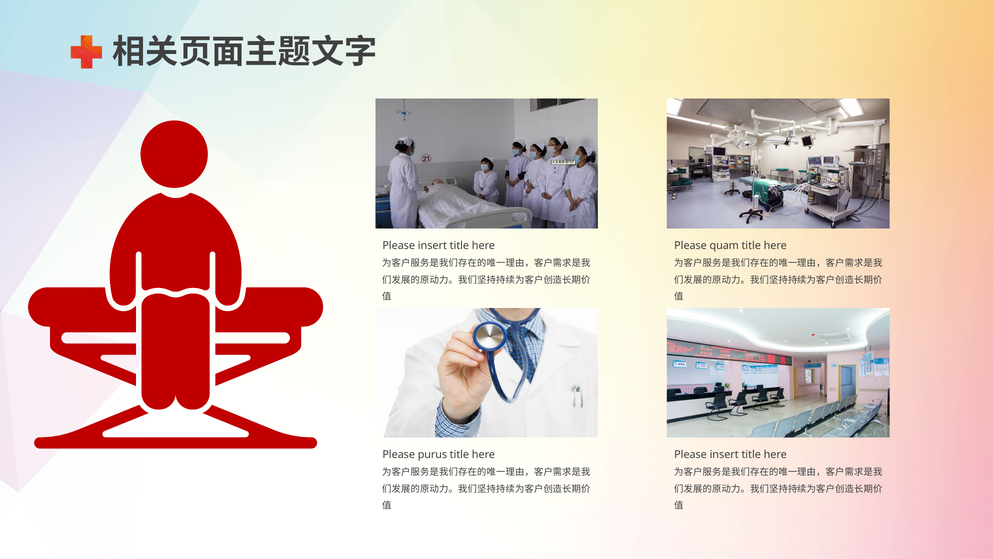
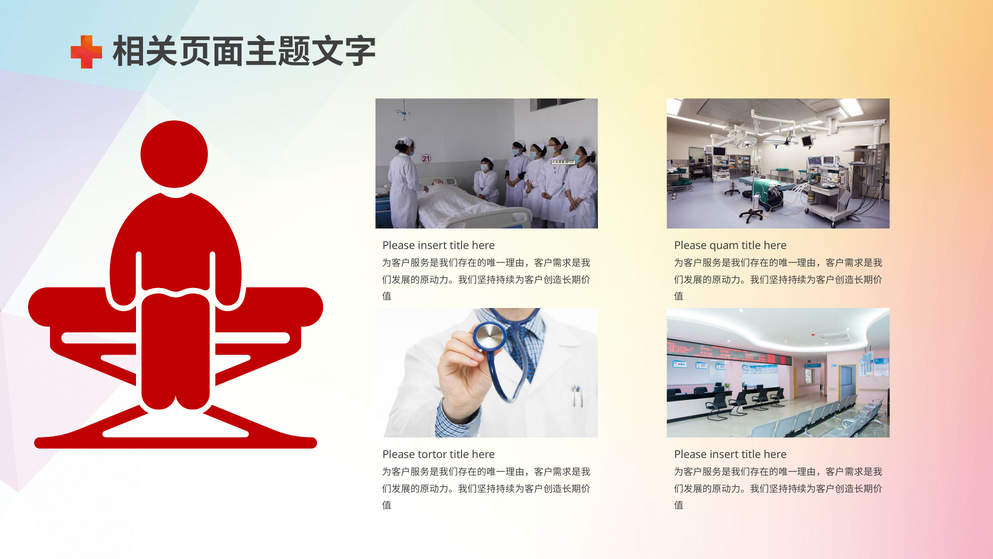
purus: purus -> tortor
